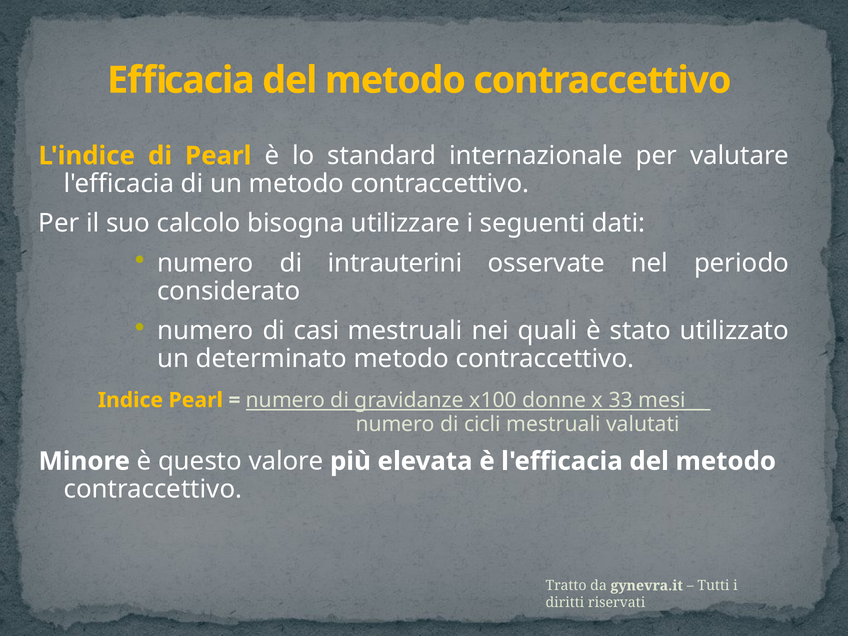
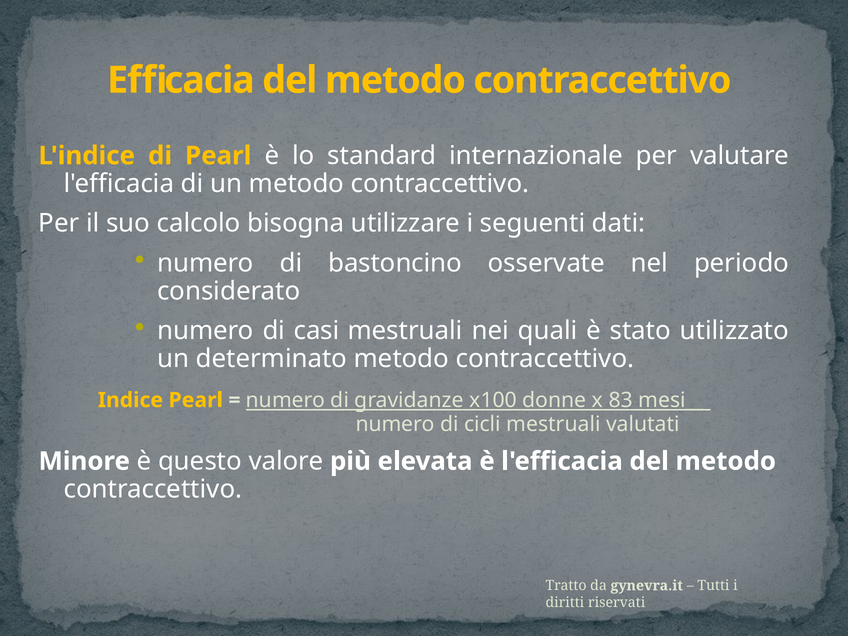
intrauterini: intrauterini -> bastoncino
33: 33 -> 83
